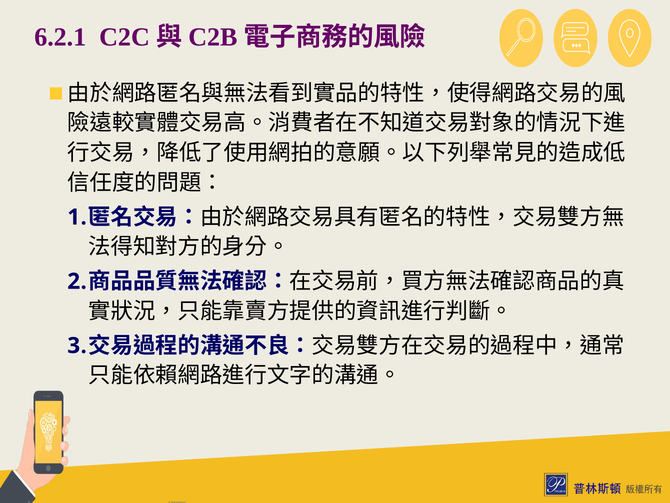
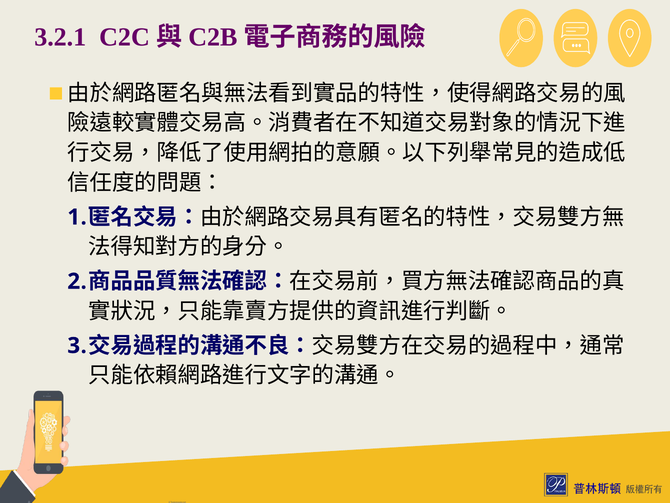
6.2.1: 6.2.1 -> 3.2.1
